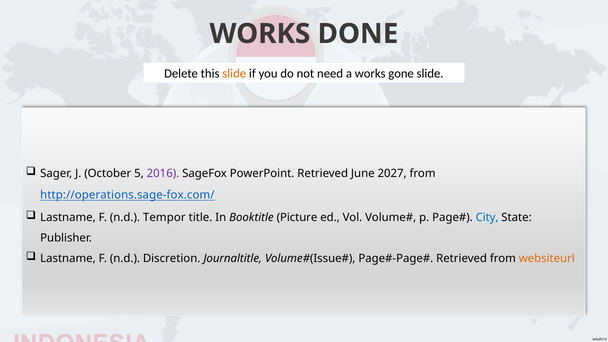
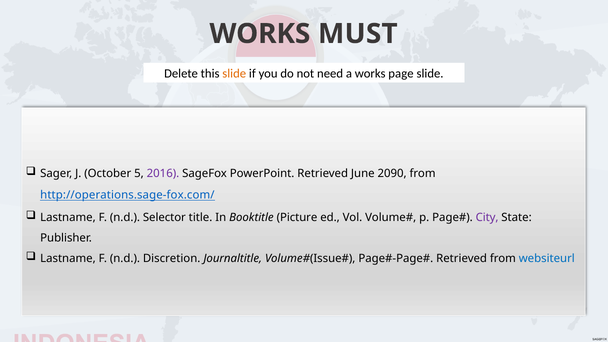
DONE: DONE -> MUST
gone: gone -> page
2027: 2027 -> 2090
Tempor: Tempor -> Selector
City colour: blue -> purple
websiteurl colour: orange -> blue
